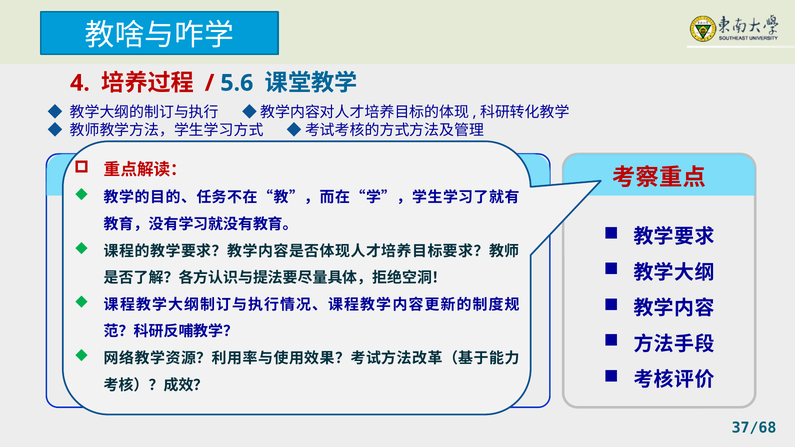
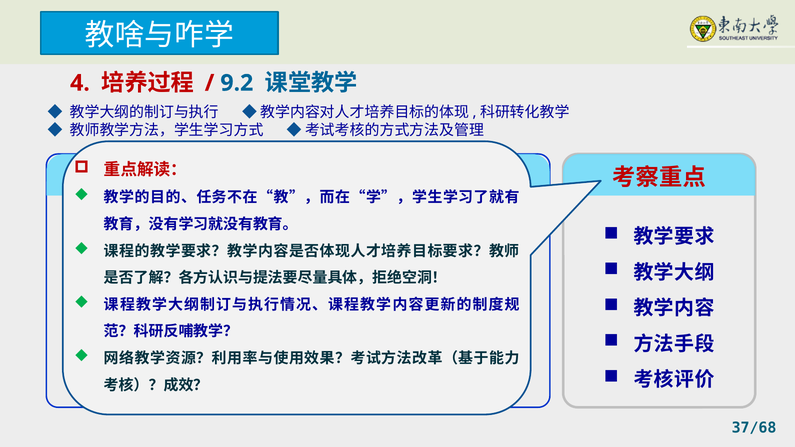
5.6: 5.6 -> 9.2
